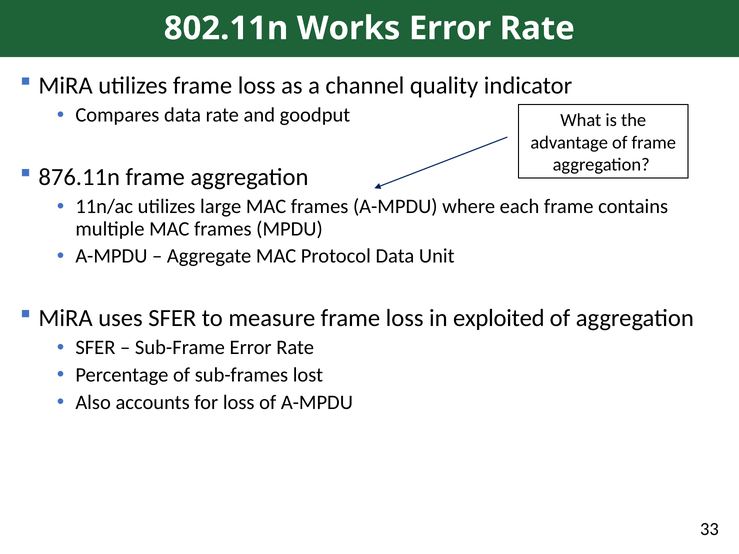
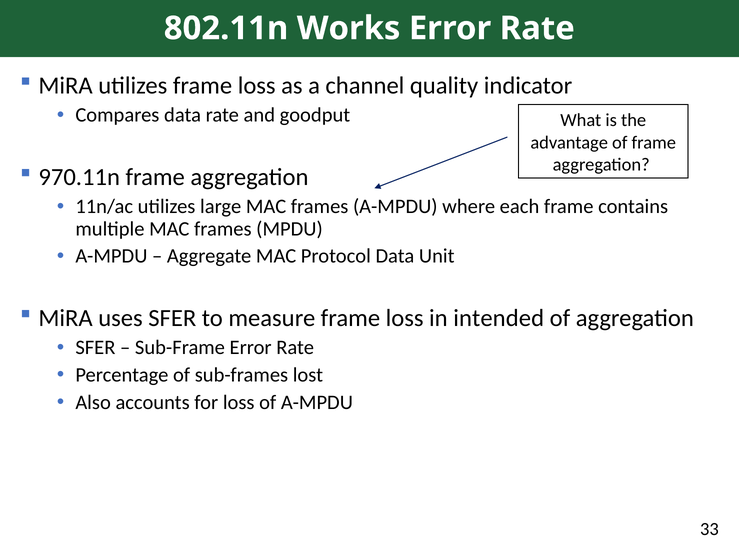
876.11n: 876.11n -> 970.11n
exploited: exploited -> intended
